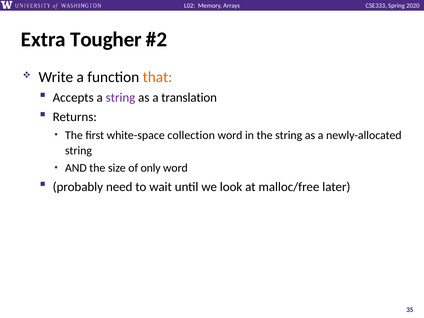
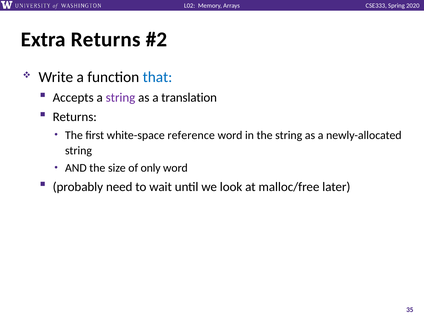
Extra Tougher: Tougher -> Returns
that colour: orange -> blue
collection: collection -> reference
